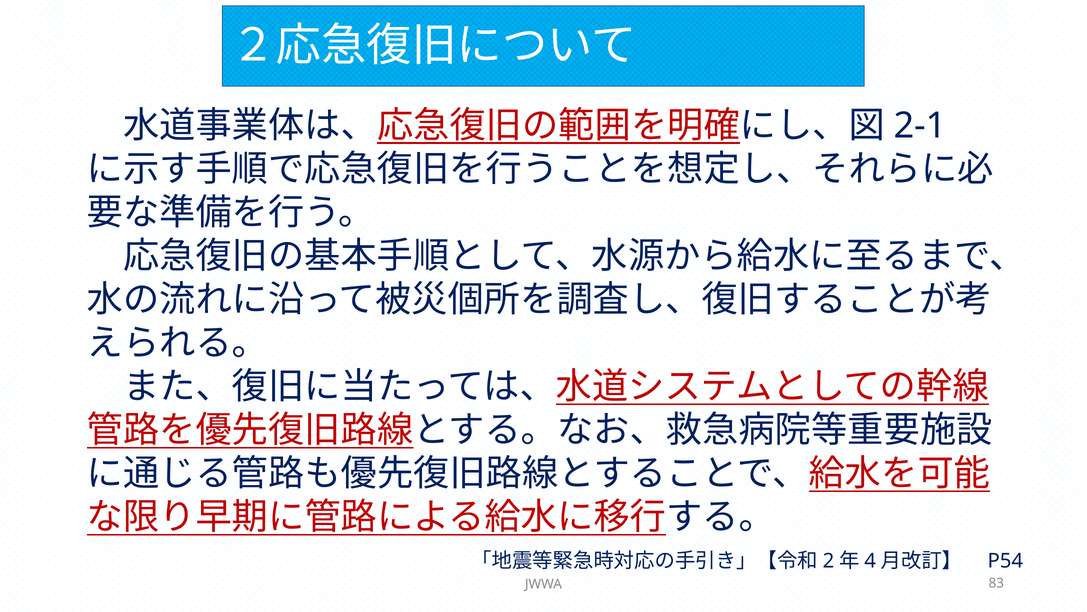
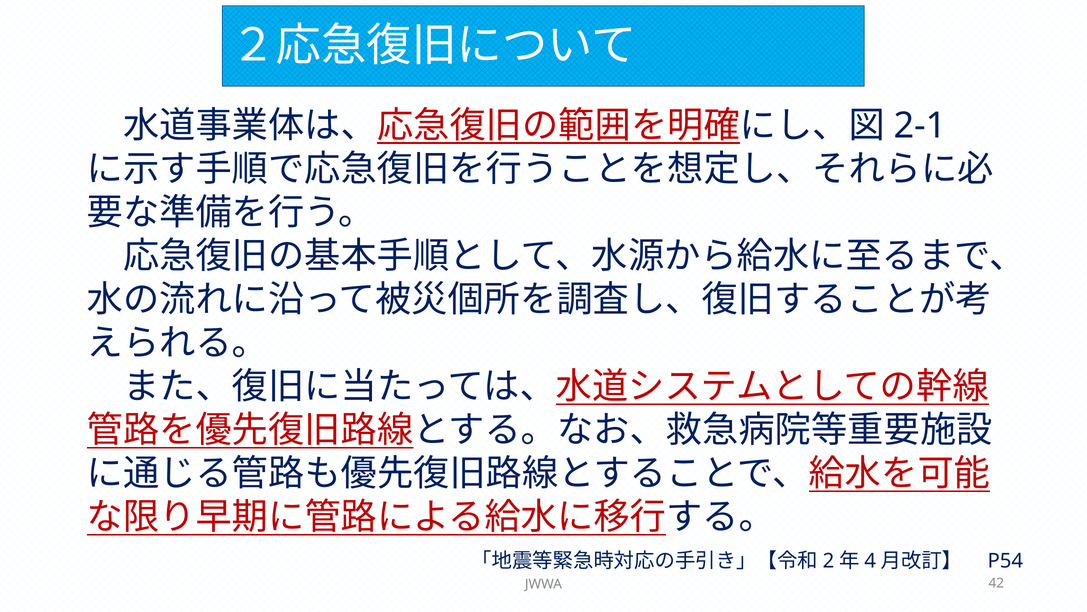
83: 83 -> 42
